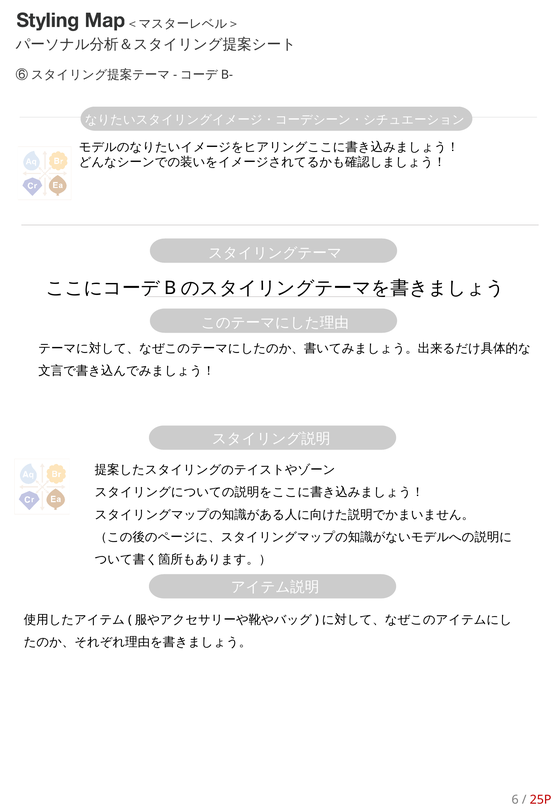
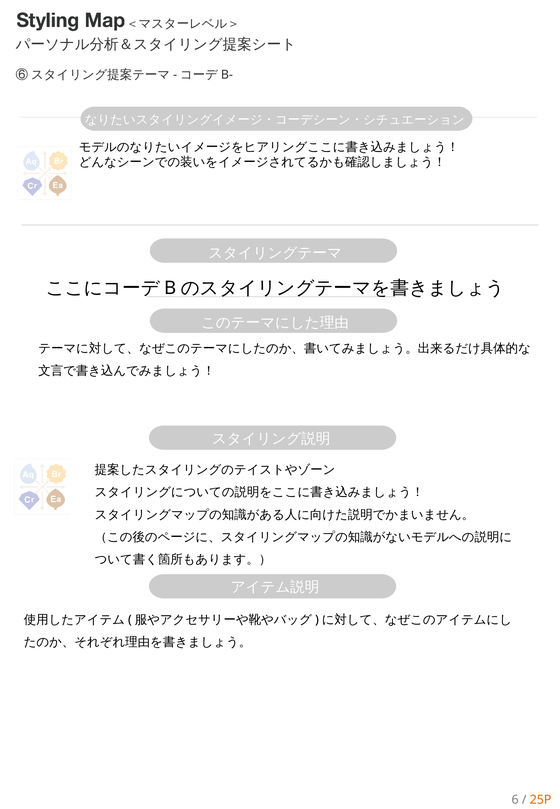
25P colour: red -> orange
